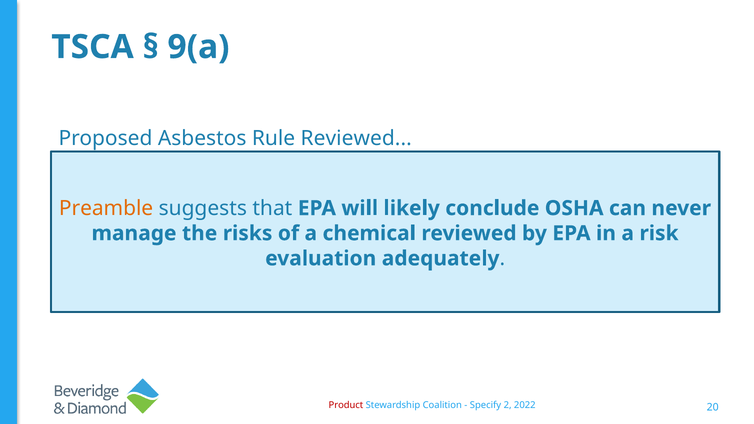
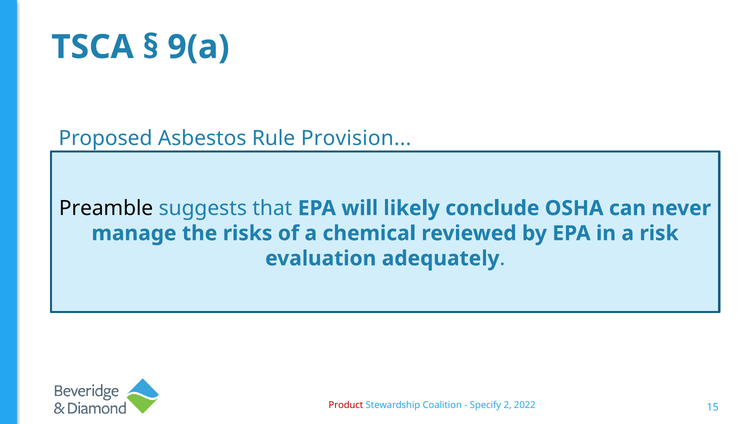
Rule Reviewed: Reviewed -> Provision
Preamble colour: orange -> black
20: 20 -> 15
